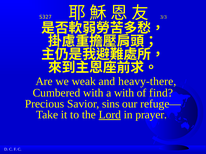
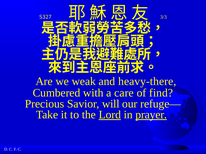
a with: with -> care
sins: sins -> will
prayer underline: none -> present
